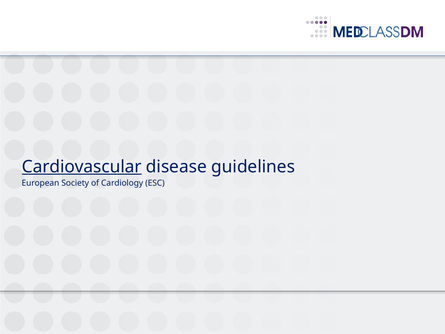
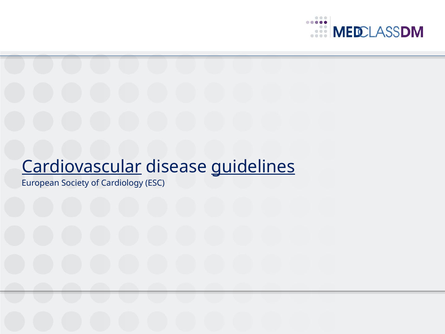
guidelines underline: none -> present
